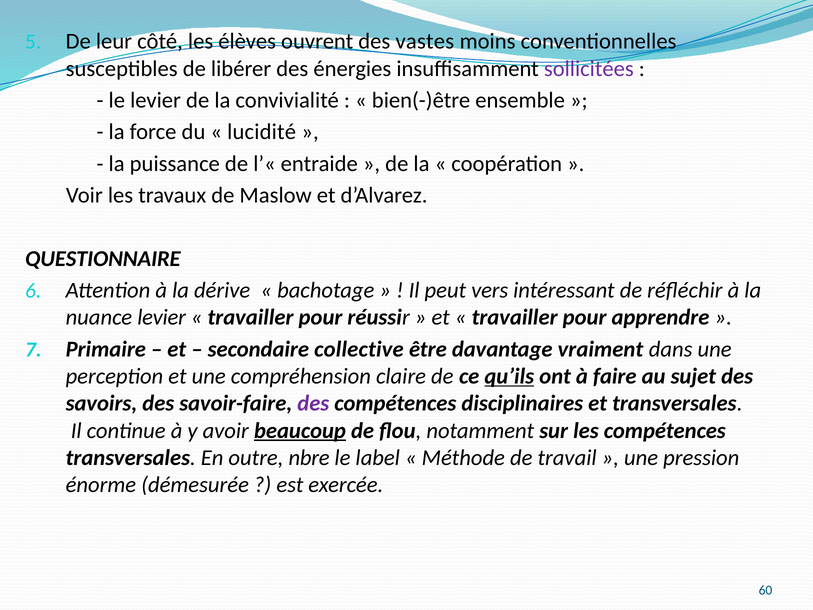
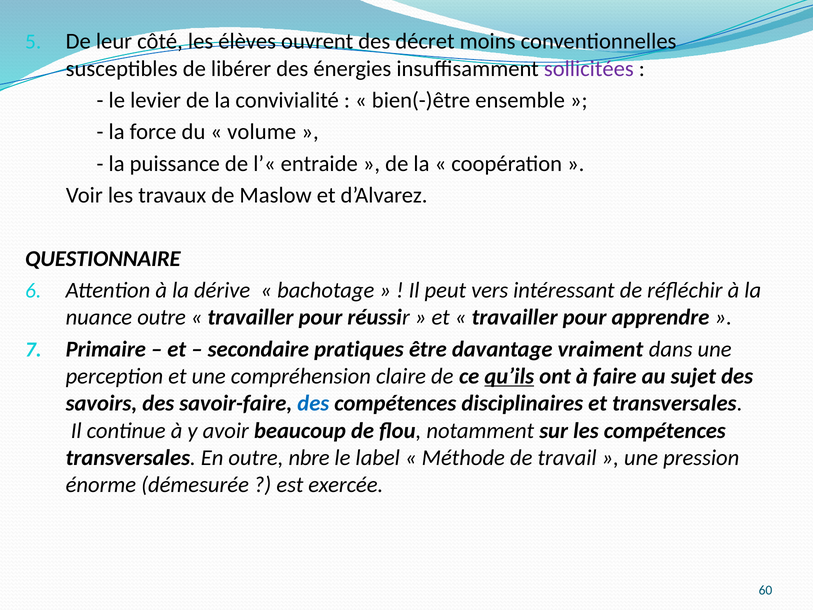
vastes: vastes -> décret
lucidité: lucidité -> volume
nuance levier: levier -> outre
collective: collective -> pratiques
des at (313, 403) colour: purple -> blue
beaucoup underline: present -> none
